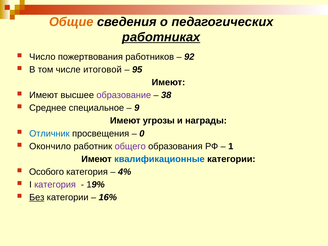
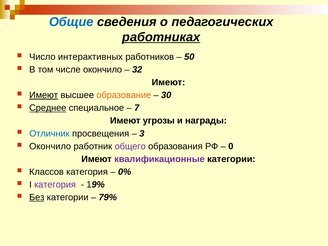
Общие colour: orange -> blue
пожертвования: пожертвования -> интерактивных
92: 92 -> 50
числе итоговой: итоговой -> окончило
95: 95 -> 32
Имеют at (44, 95) underline: none -> present
образование colour: purple -> orange
38: 38 -> 30
Среднее underline: none -> present
9: 9 -> 7
0: 0 -> 3
1: 1 -> 0
квалификационные colour: blue -> purple
Особого: Особого -> Классов
4%: 4% -> 0%
16%: 16% -> 79%
